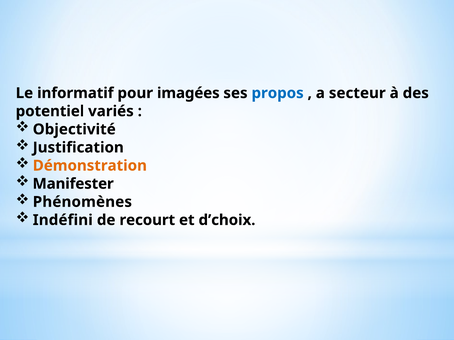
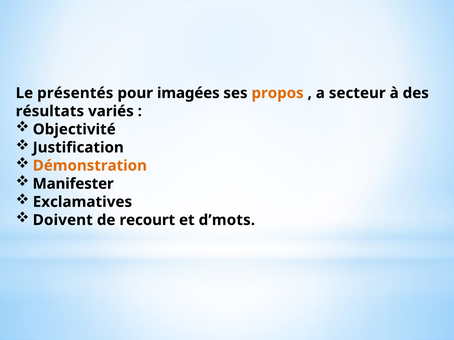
informatif: informatif -> présentés
propos colour: blue -> orange
potentiel: potentiel -> résultats
Phénomènes: Phénomènes -> Exclamatives
Indéfini: Indéfini -> Doivent
d’choix: d’choix -> d’mots
